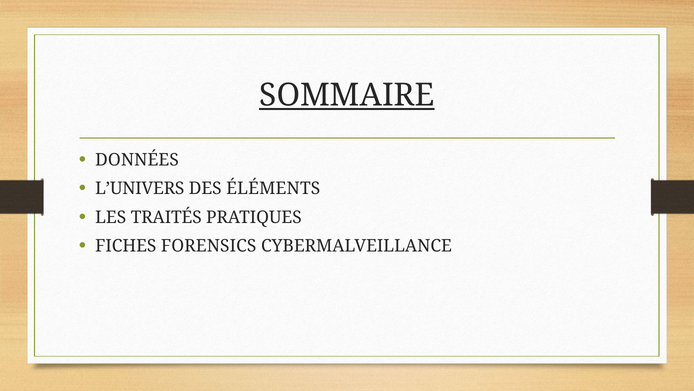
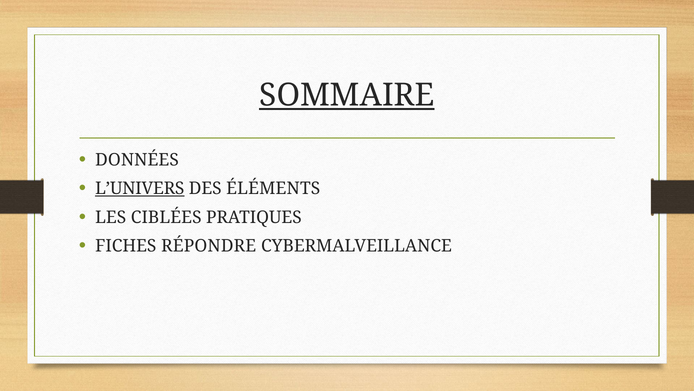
L’UNIVERS underline: none -> present
TRAITÉS: TRAITÉS -> CIBLÉES
FORENSICS: FORENSICS -> RÉPONDRE
